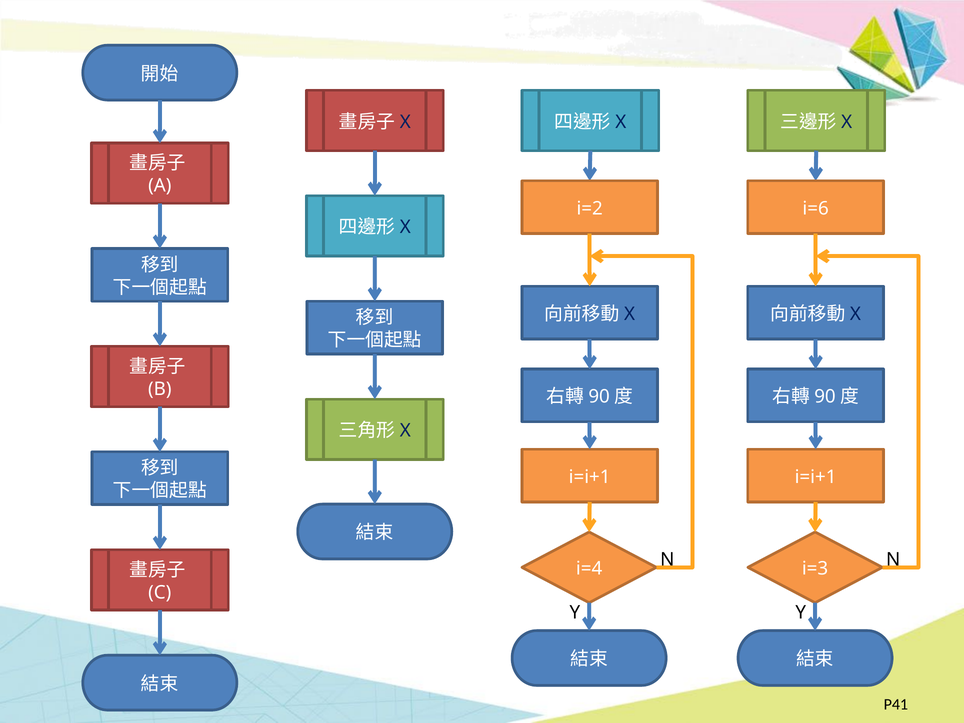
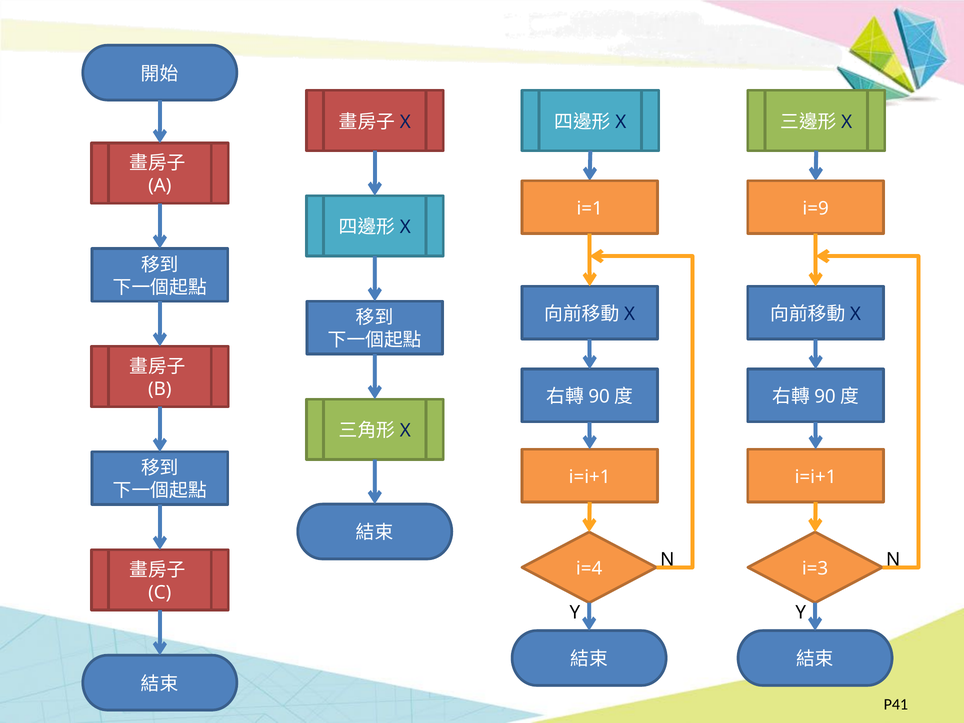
i=2: i=2 -> i=1
i=6: i=6 -> i=9
